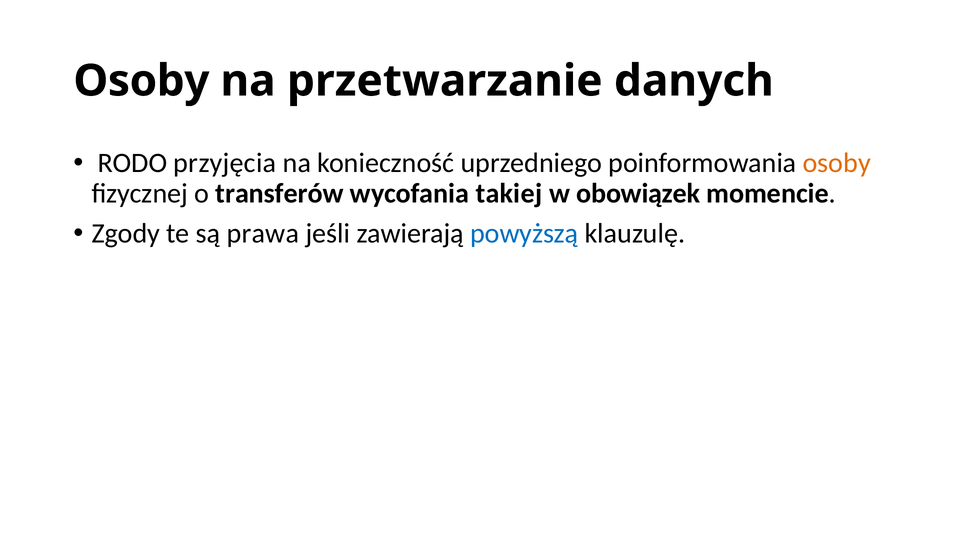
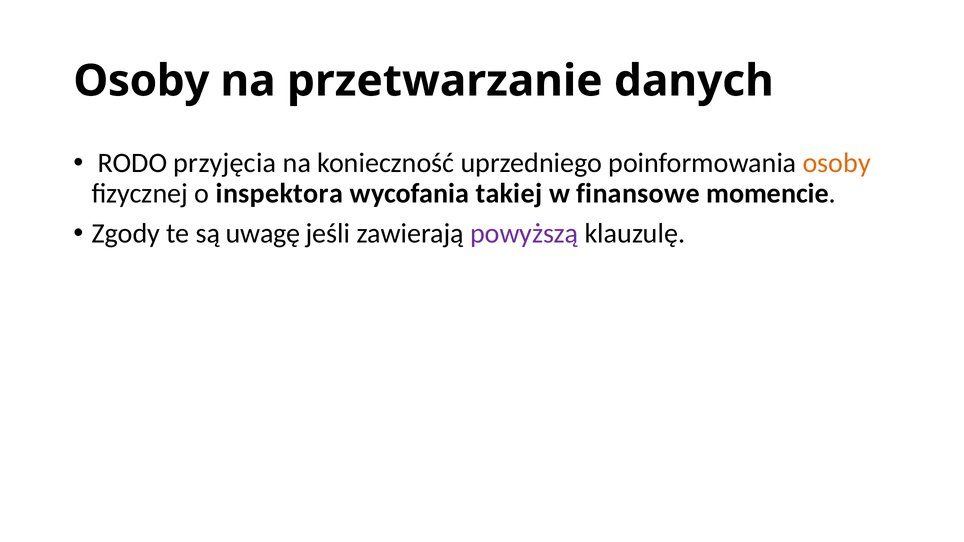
transferów: transferów -> inspektora
obowiązek: obowiązek -> finansowe
prawa: prawa -> uwagę
powyższą colour: blue -> purple
